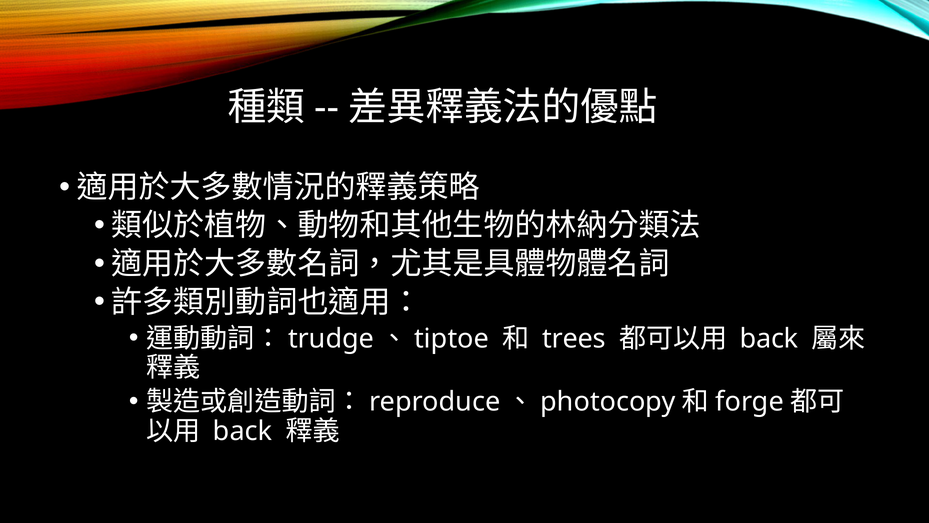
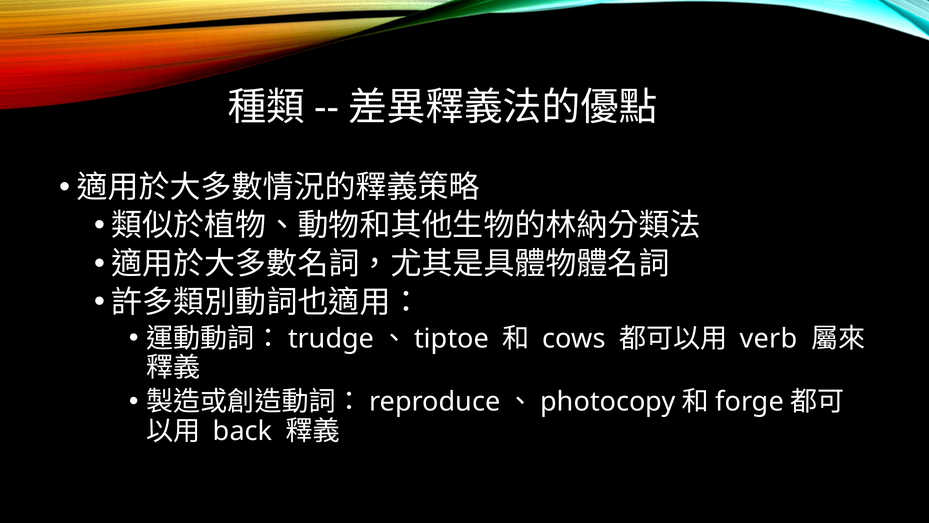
trees: trees -> cows
back at (769, 338): back -> verb
